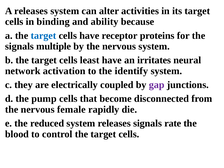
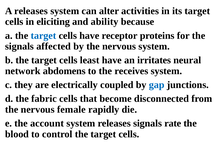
binding: binding -> eliciting
multiple: multiple -> affected
activation: activation -> abdomens
identify: identify -> receives
gap colour: purple -> blue
pump: pump -> fabric
reduced: reduced -> account
